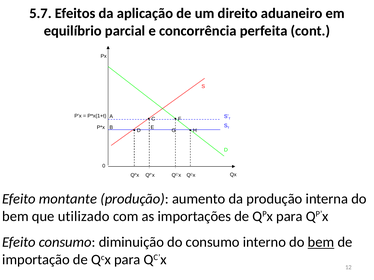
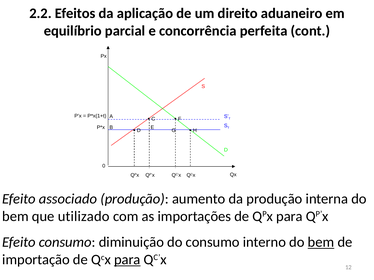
5.7: 5.7 -> 2.2
montante: montante -> associado
para at (127, 260) underline: none -> present
